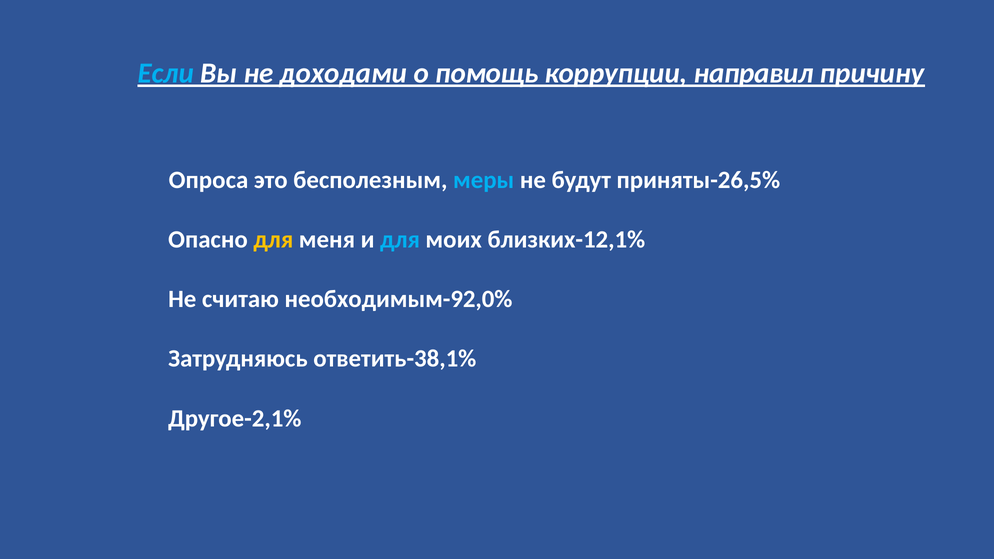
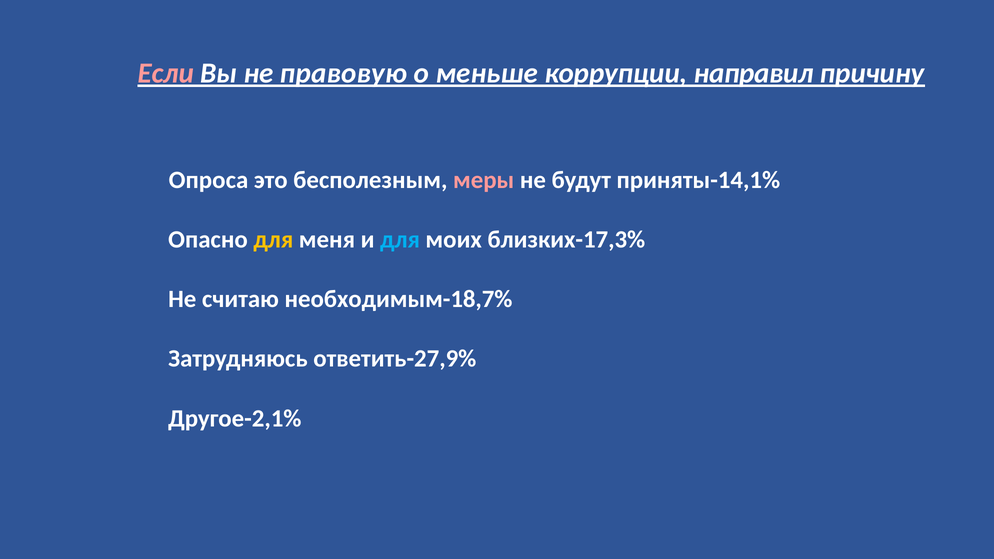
Если colour: light blue -> pink
доходами: доходами -> правовую
помощь: помощь -> меньше
меры colour: light blue -> pink
приняты-26,5%: приняты-26,5% -> приняты-14,1%
близких-12,1%: близких-12,1% -> близких-17,3%
необходимым-92,0%: необходимым-92,0% -> необходимым-18,7%
ответить-38,1%: ответить-38,1% -> ответить-27,9%
